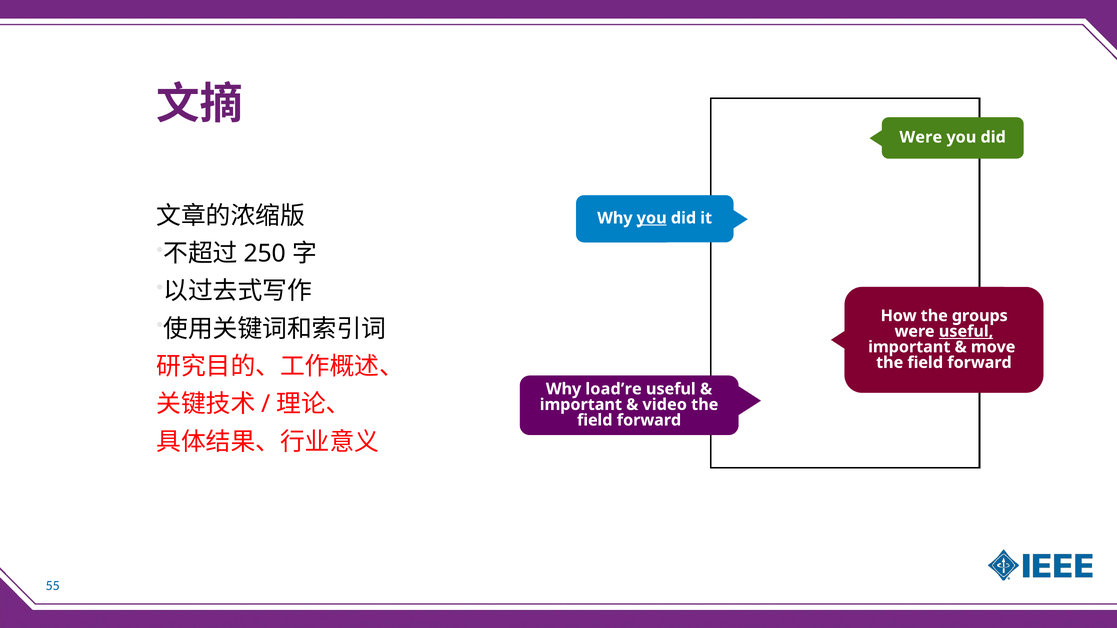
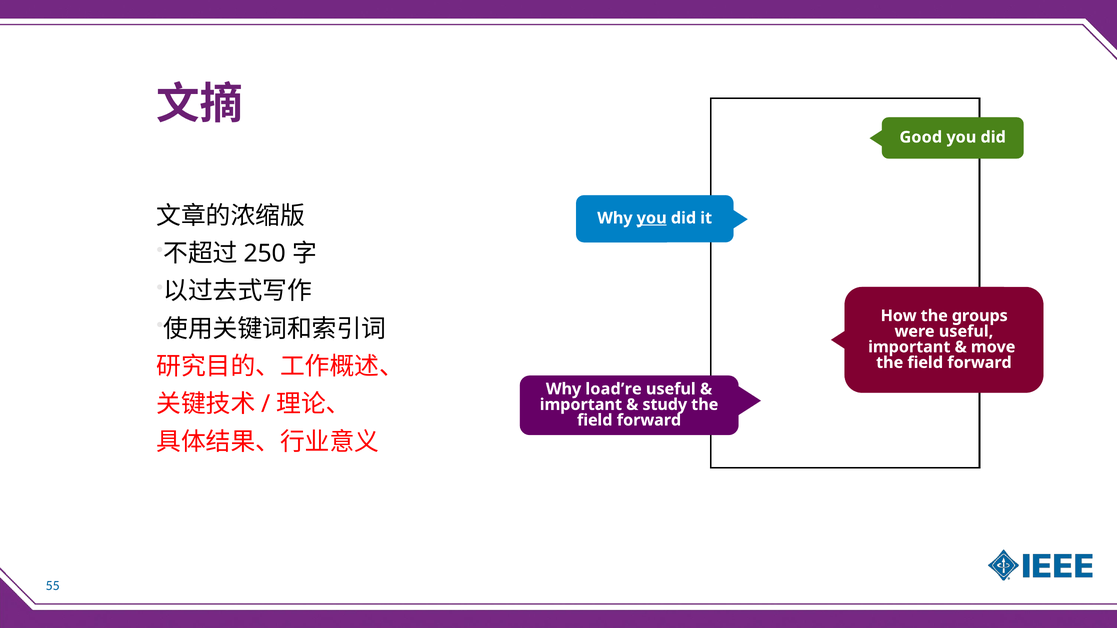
Were at (921, 137): Were -> Good
useful at (966, 332) underline: present -> none
video: video -> study
